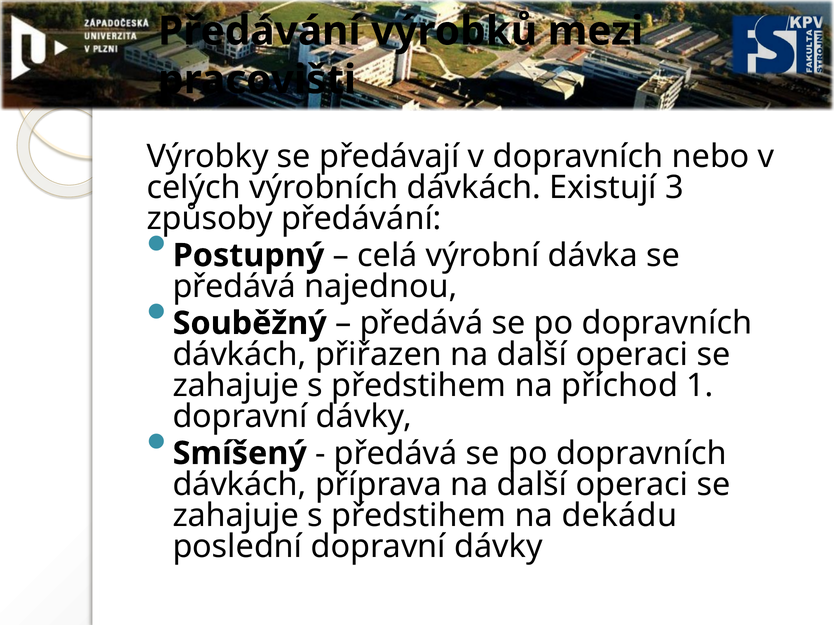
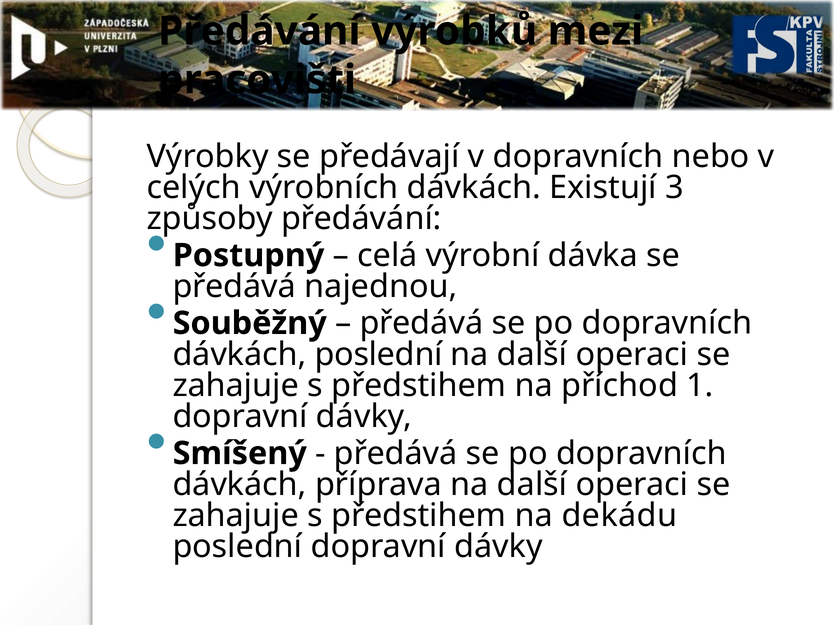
dávkách přiřazen: přiřazen -> poslední
